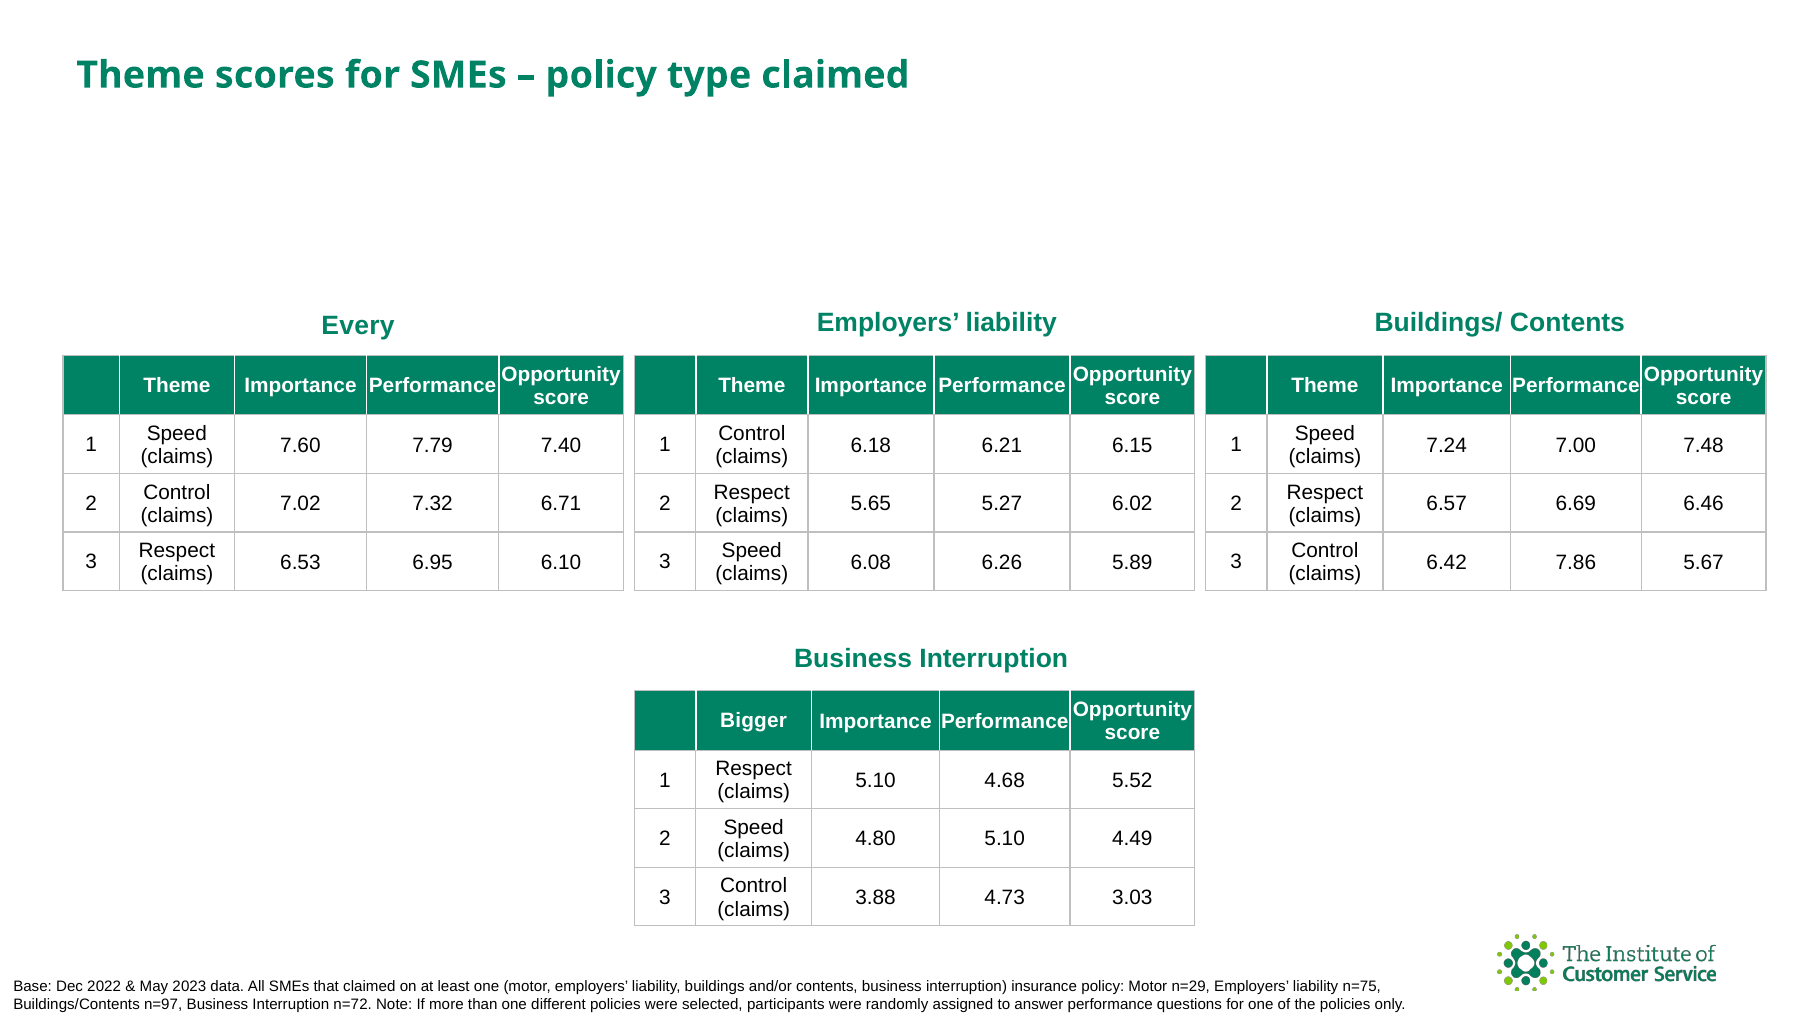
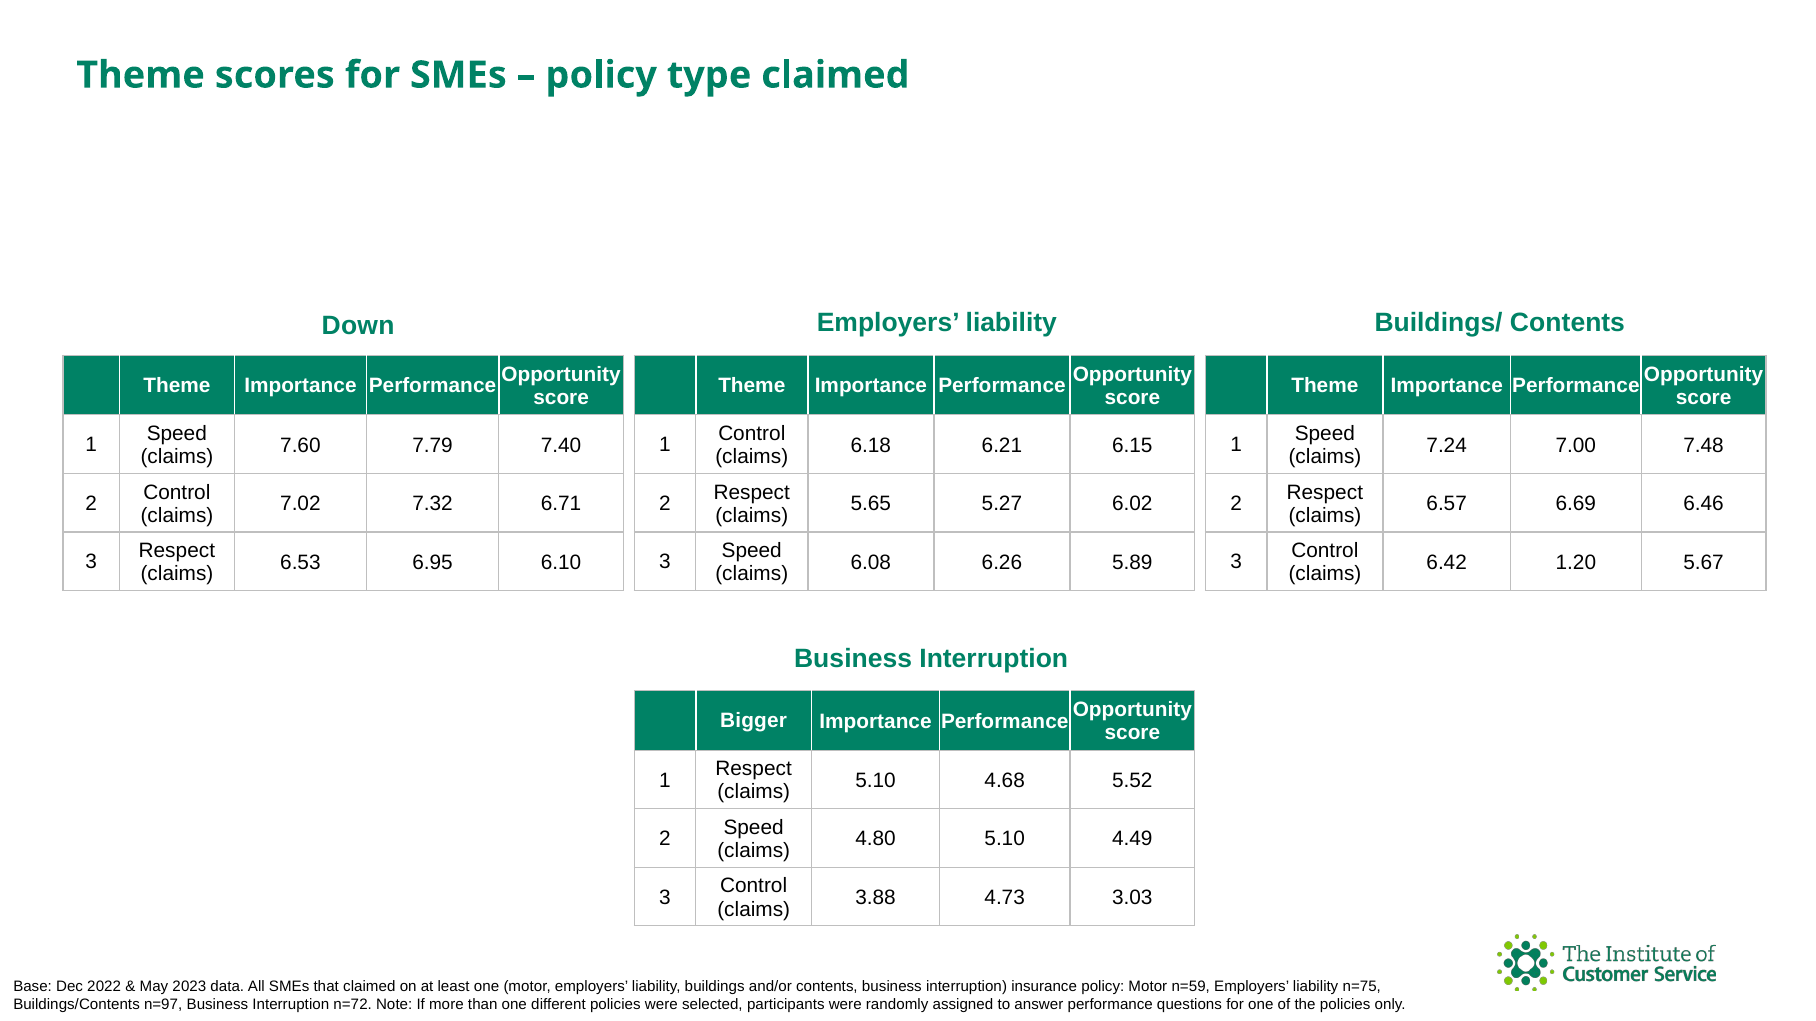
Every: Every -> Down
7.86: 7.86 -> 1.20
n=29: n=29 -> n=59
